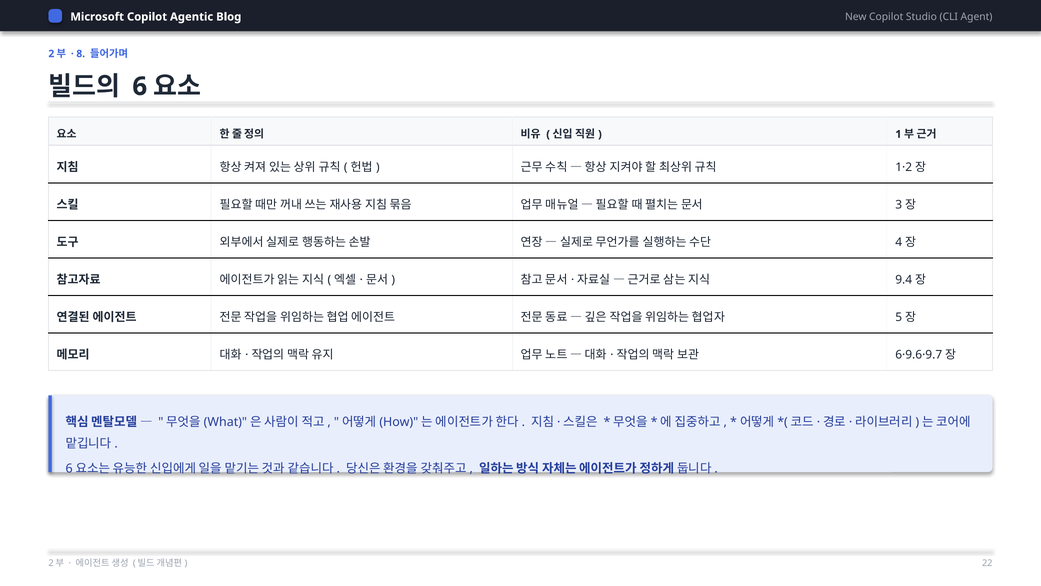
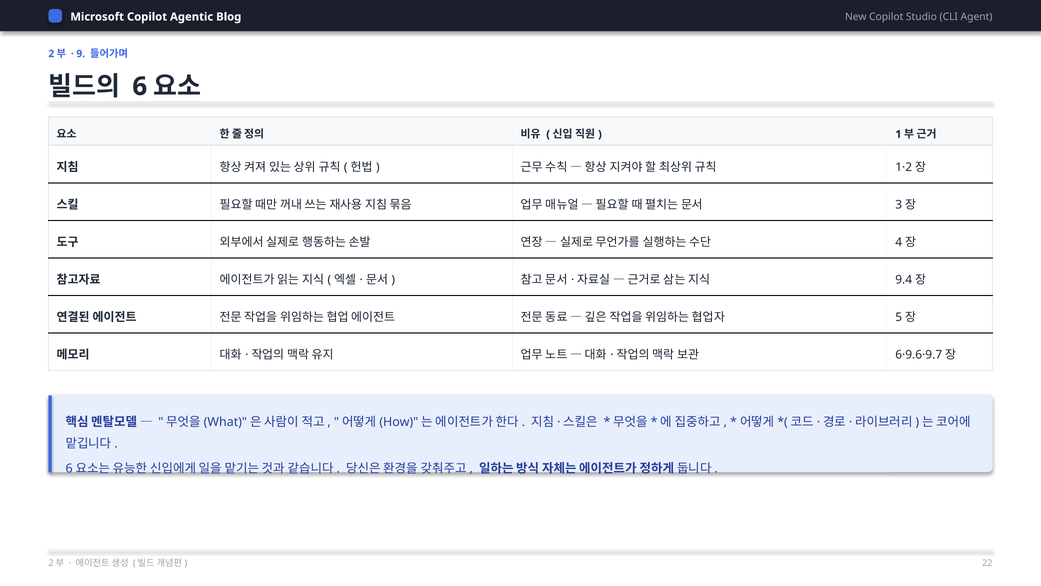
8: 8 -> 9
